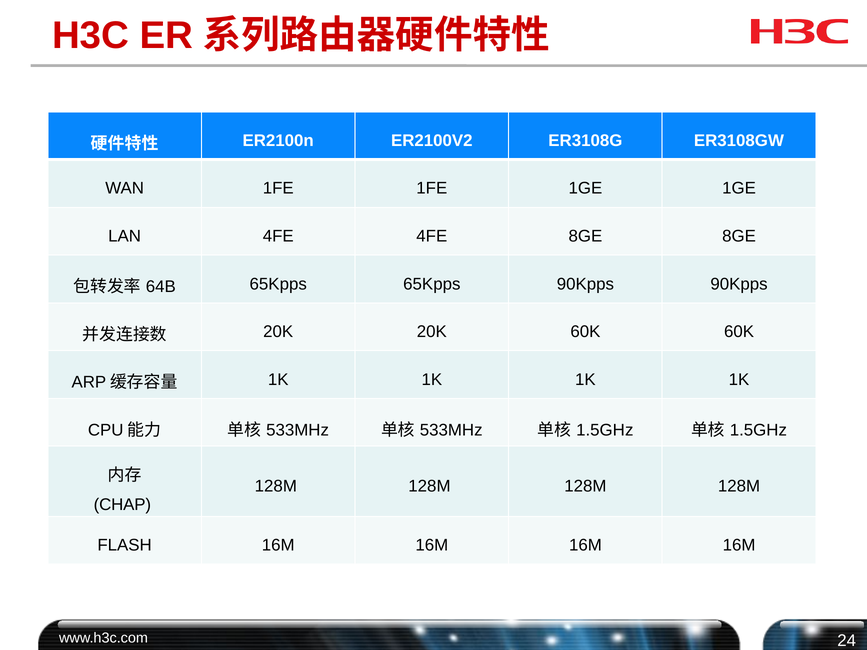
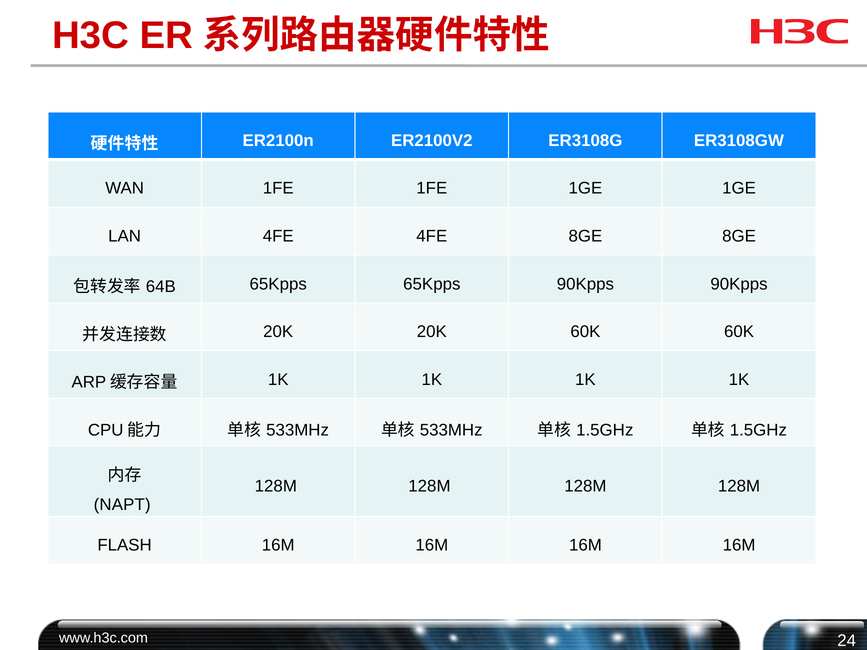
CHAP: CHAP -> NAPT
